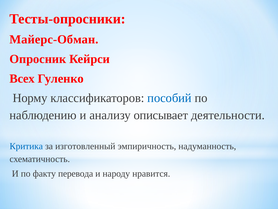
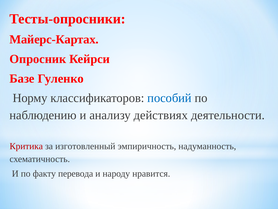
Майерс-Обман: Майерс-Обман -> Майерс-Картах
Всех: Всех -> Базе
описывает: описывает -> действиях
Критика colour: blue -> red
